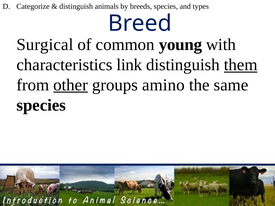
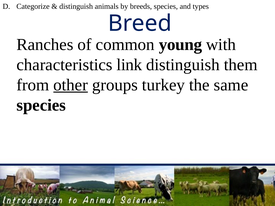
Surgical: Surgical -> Ranches
them underline: present -> none
amino: amino -> turkey
